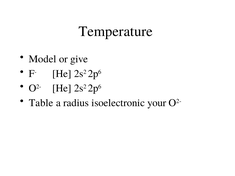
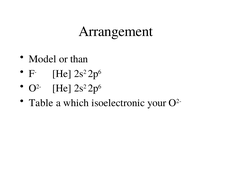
Temperature: Temperature -> Arrangement
give: give -> than
radius: radius -> which
